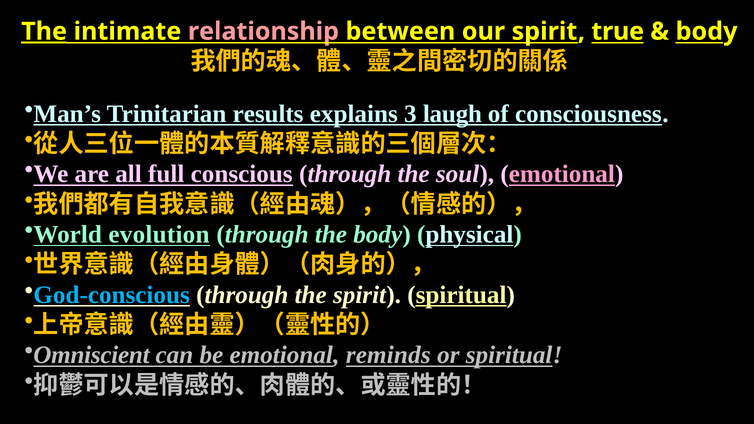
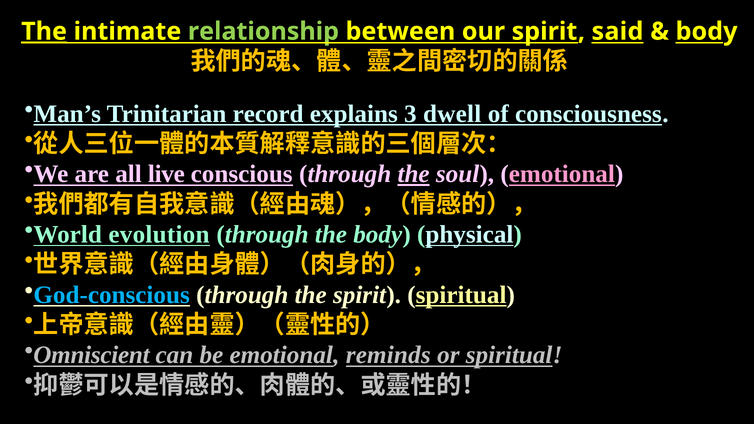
relationship colour: pink -> light green
true: true -> said
results: results -> record
laugh: laugh -> dwell
full: full -> live
the at (414, 174) underline: none -> present
